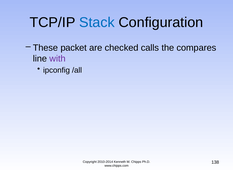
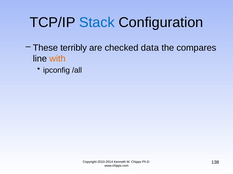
packet: packet -> terribly
calls: calls -> data
with colour: purple -> orange
